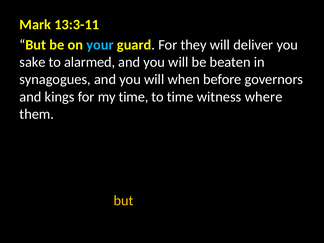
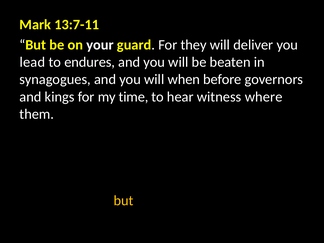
13:3-11: 13:3-11 -> 13:7-11
your colour: light blue -> white
sake: sake -> lead
alarmed: alarmed -> endures
to time: time -> hear
